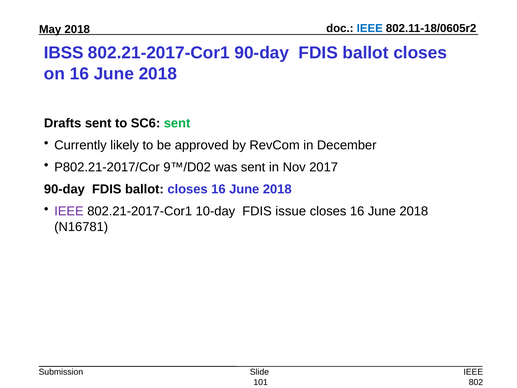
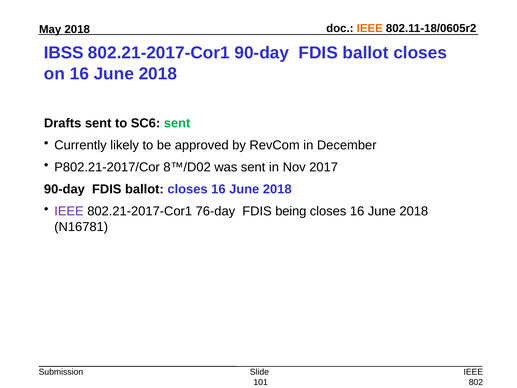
IEEE at (370, 28) colour: blue -> orange
9™/D02: 9™/D02 -> 8™/D02
10-day: 10-day -> 76-day
issue: issue -> being
